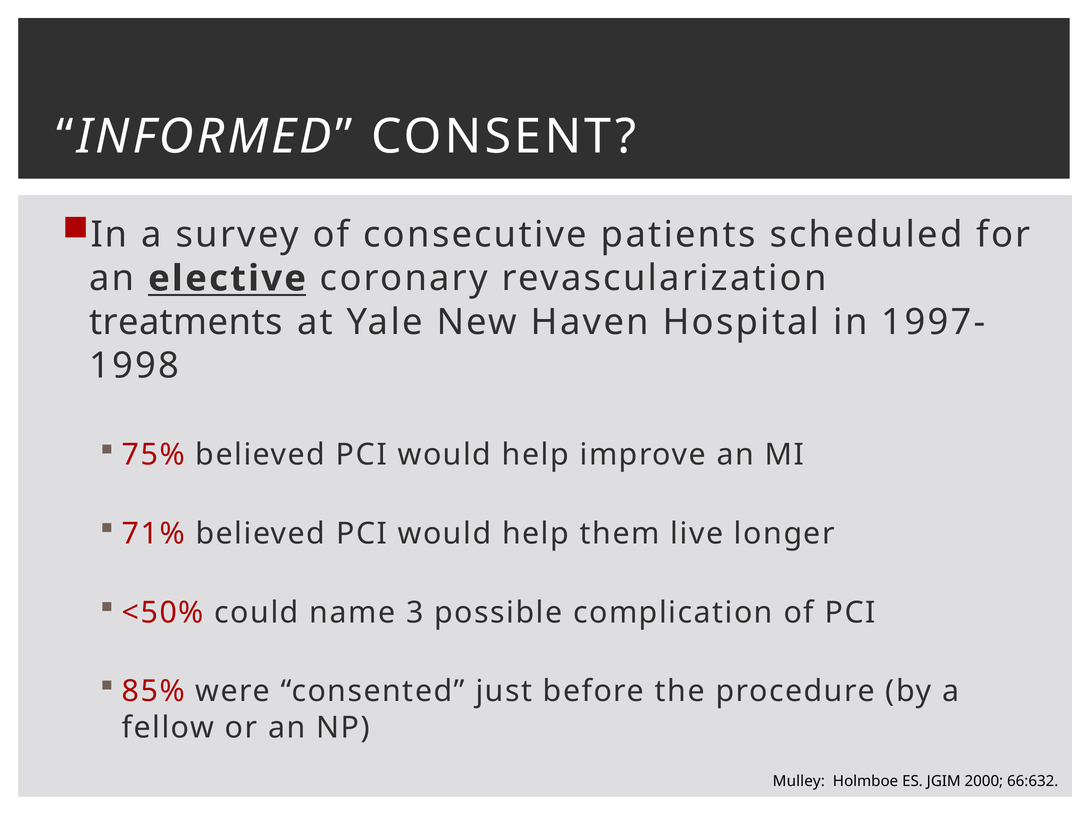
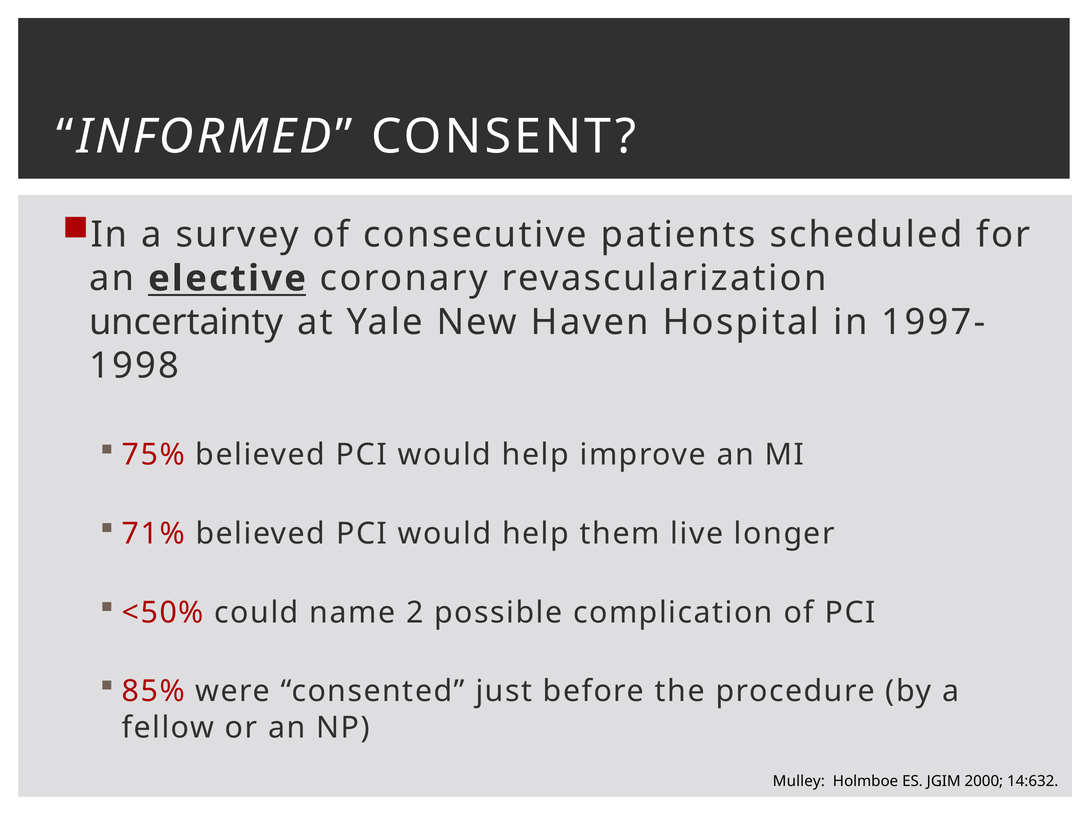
treatments: treatments -> uncertainty
3: 3 -> 2
66:632: 66:632 -> 14:632
